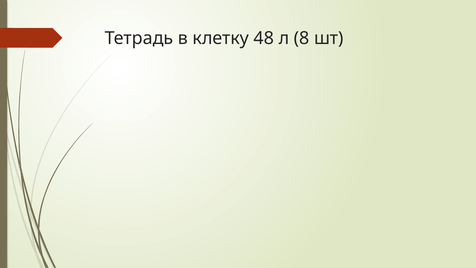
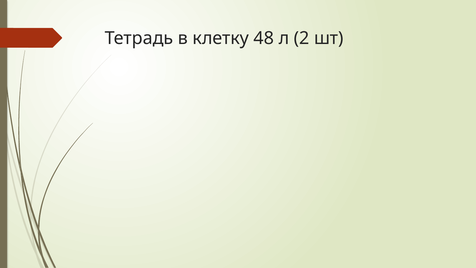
8: 8 -> 2
